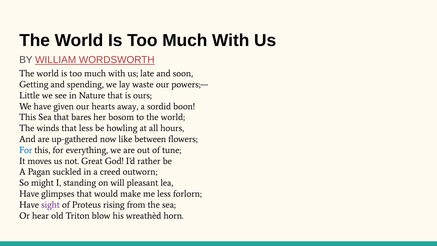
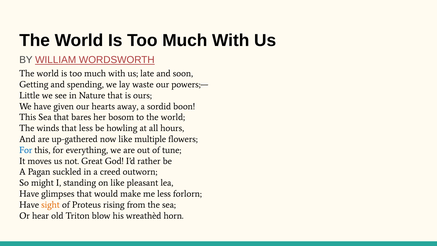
between: between -> multiple
on will: will -> like
sight colour: purple -> orange
